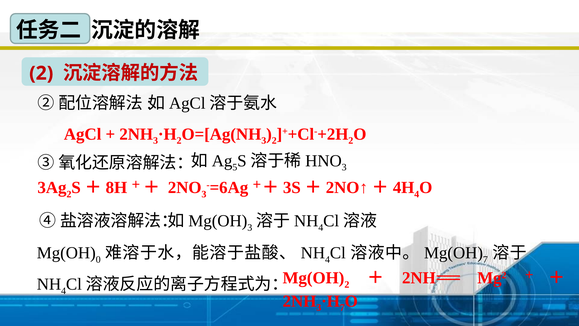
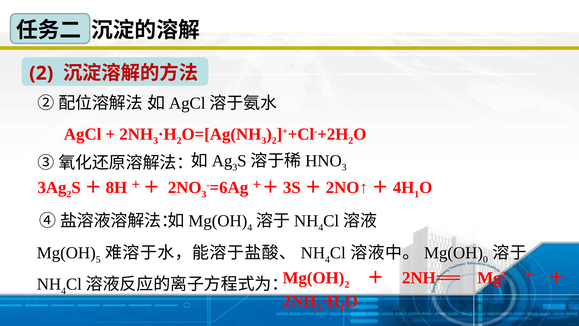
5 at (235, 167): 5 -> 3
4 at (417, 194): 4 -> 1
3 at (250, 227): 3 -> 4
0: 0 -> 5
7 at (485, 259): 7 -> 0
7 at (342, 307): 7 -> 1
